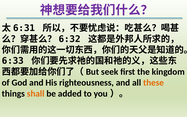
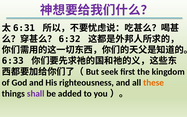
shall colour: orange -> purple
